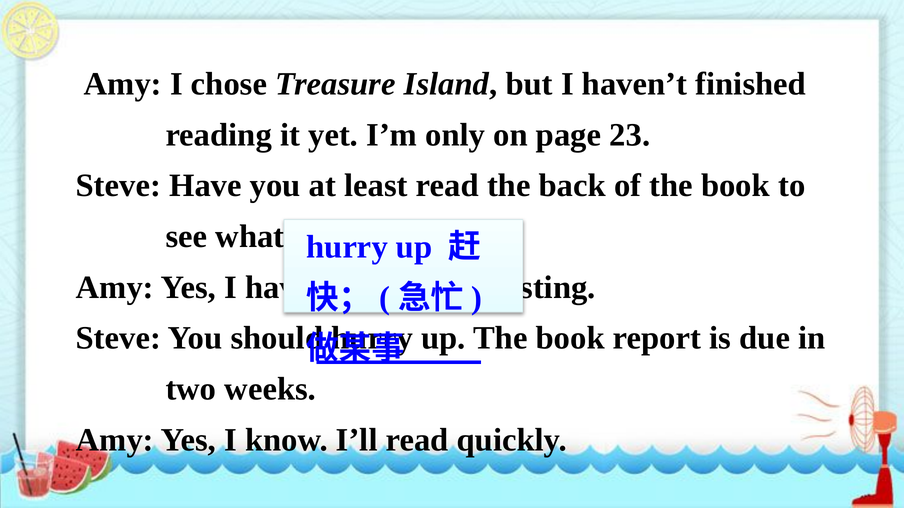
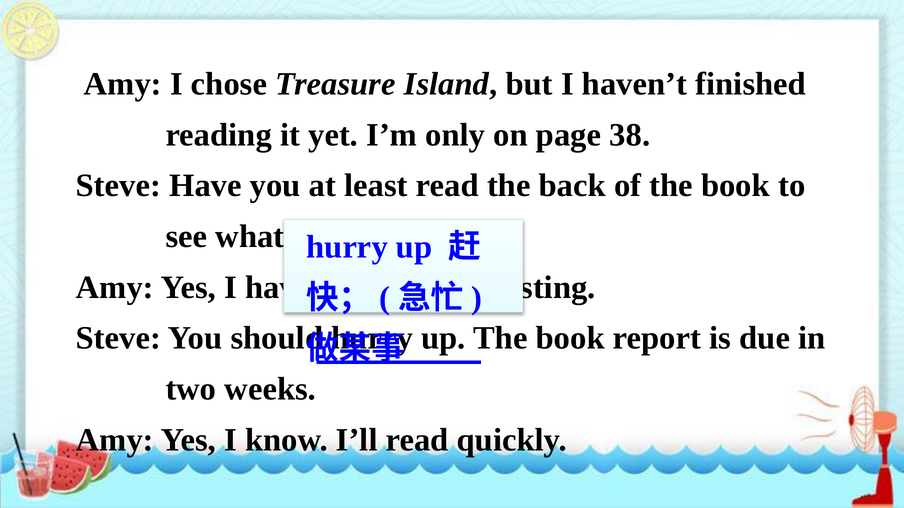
23: 23 -> 38
